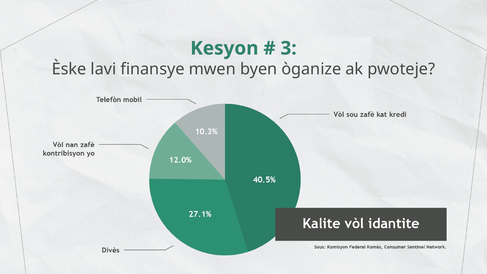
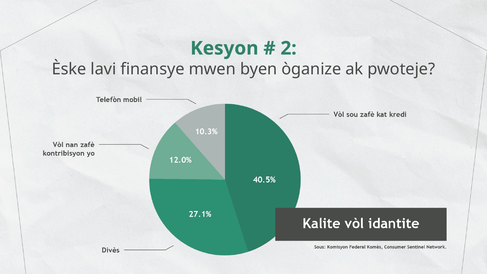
3: 3 -> 2
